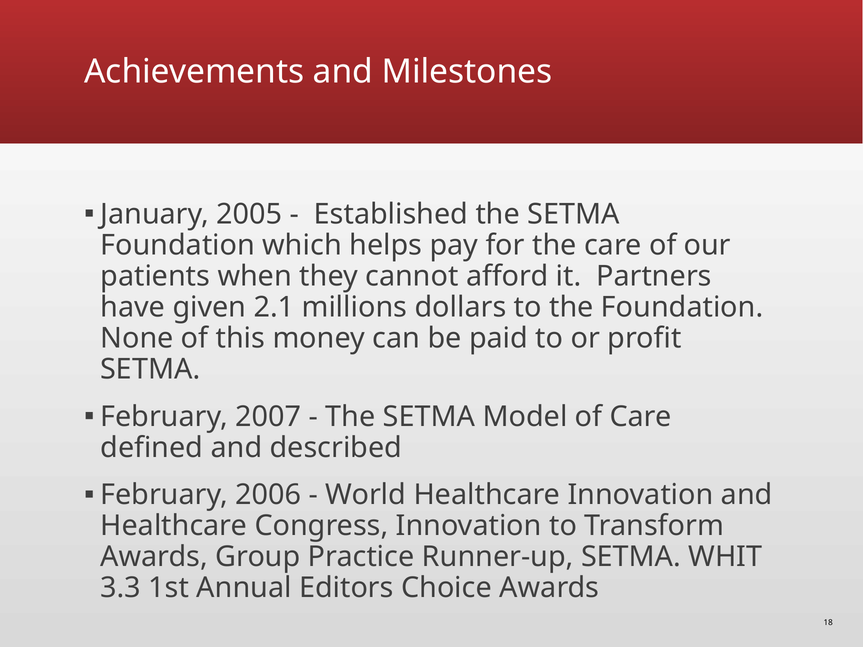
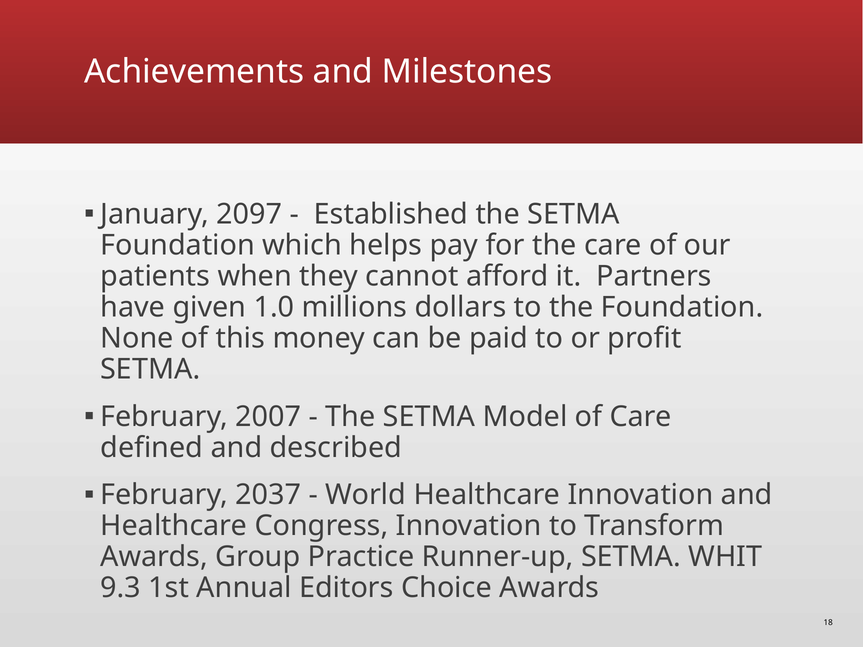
2005: 2005 -> 2097
2.1: 2.1 -> 1.0
2006: 2006 -> 2037
3.3: 3.3 -> 9.3
